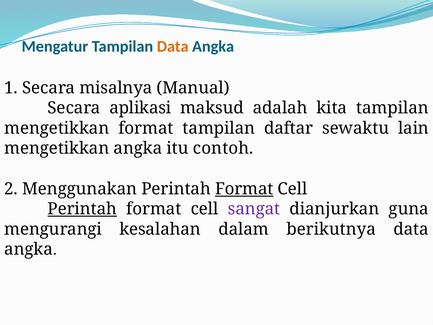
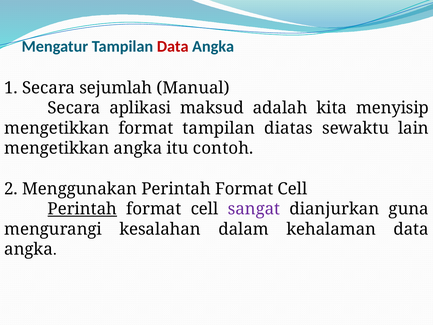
Data at (173, 46) colour: orange -> red
misalnya: misalnya -> sejumlah
kita tampilan: tampilan -> menyisip
daftar: daftar -> diatas
Format at (244, 189) underline: present -> none
berikutnya: berikutnya -> kehalaman
